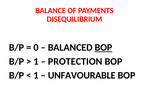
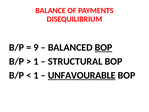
0: 0 -> 9
PROTECTION: PROTECTION -> STRUCTURAL
UNFAVOURABLE underline: none -> present
